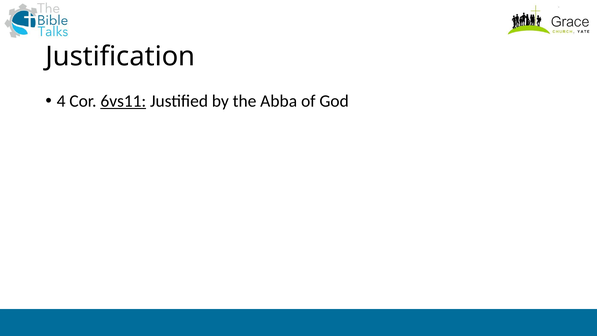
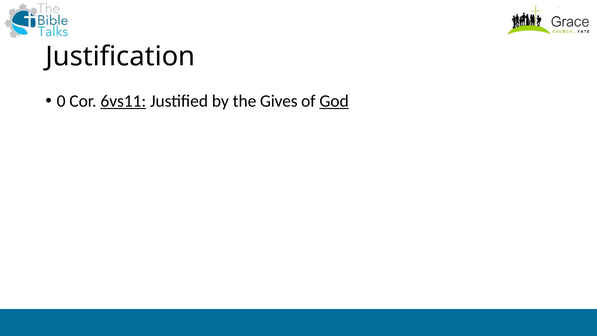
4: 4 -> 0
Abba: Abba -> Gives
God underline: none -> present
